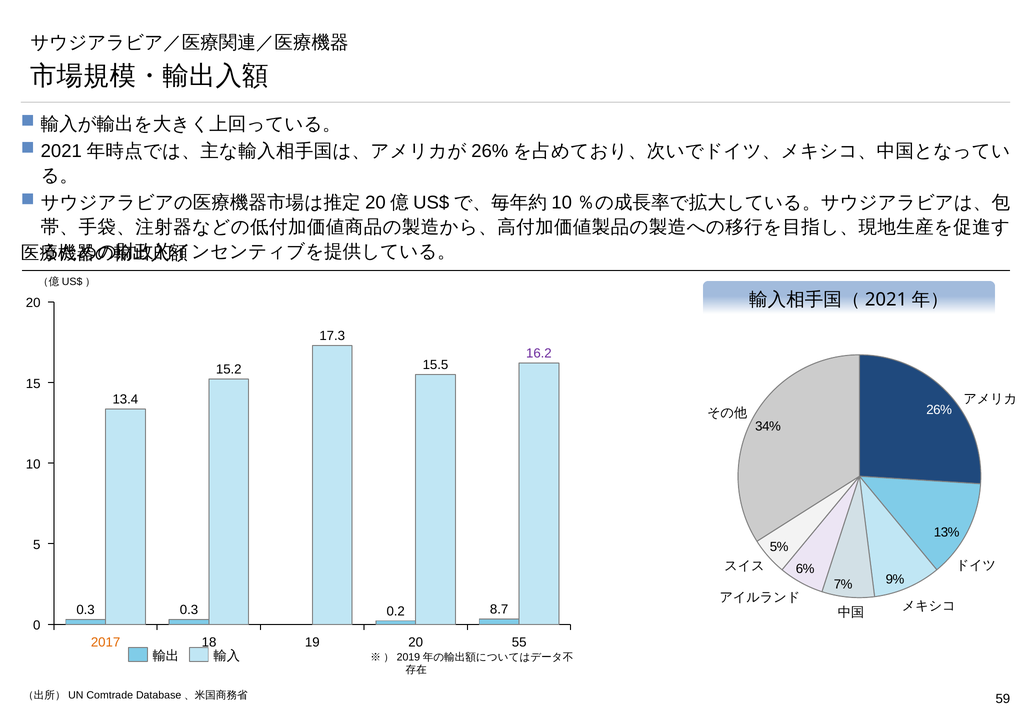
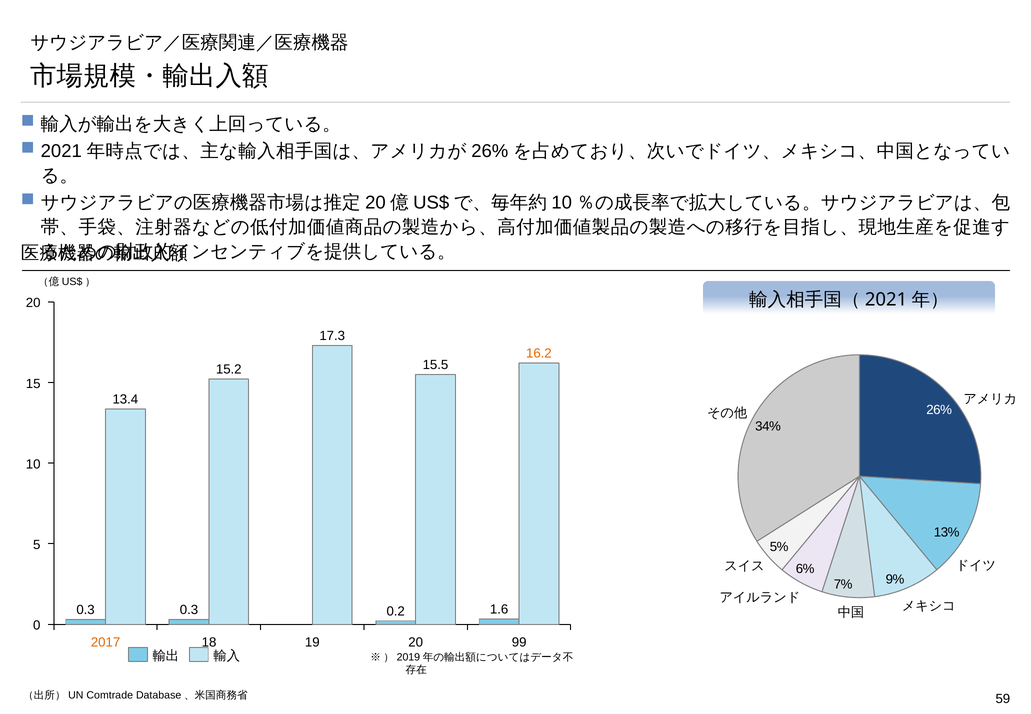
16.2 colour: purple -> orange
8.7: 8.7 -> 1.6
55: 55 -> 99
